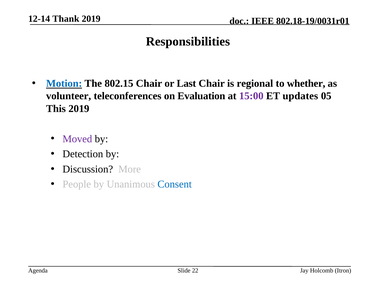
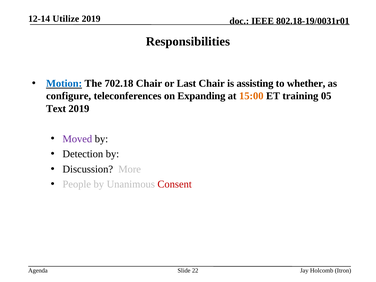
Thank: Thank -> Utilize
802.15: 802.15 -> 702.18
regional: regional -> assisting
volunteer: volunteer -> configure
Evaluation: Evaluation -> Expanding
15:00 colour: purple -> orange
updates: updates -> training
This: This -> Text
Consent colour: blue -> red
